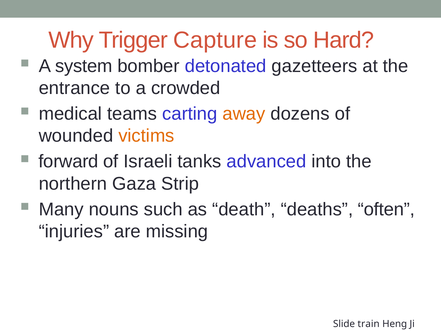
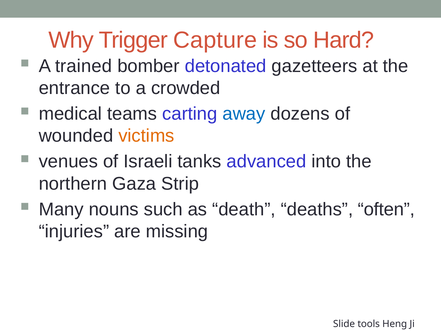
system: system -> trained
away colour: orange -> blue
forward: forward -> venues
train: train -> tools
